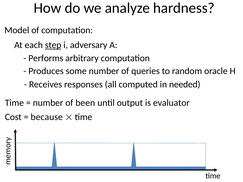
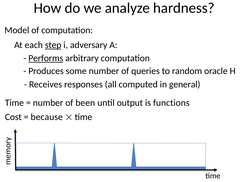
Performs underline: none -> present
needed: needed -> general
evaluator: evaluator -> functions
